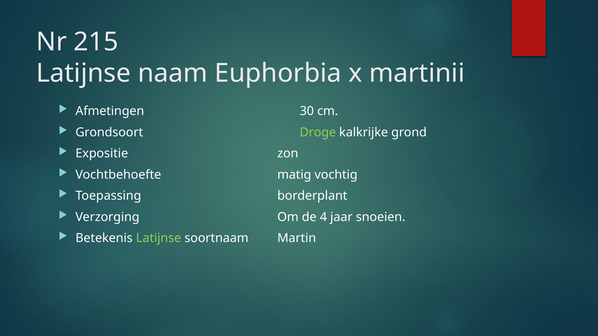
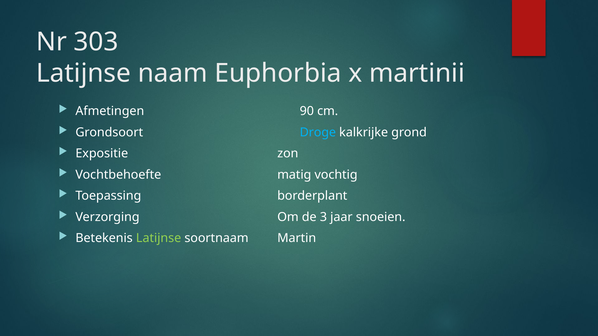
215: 215 -> 303
30: 30 -> 90
Droge colour: light green -> light blue
4: 4 -> 3
